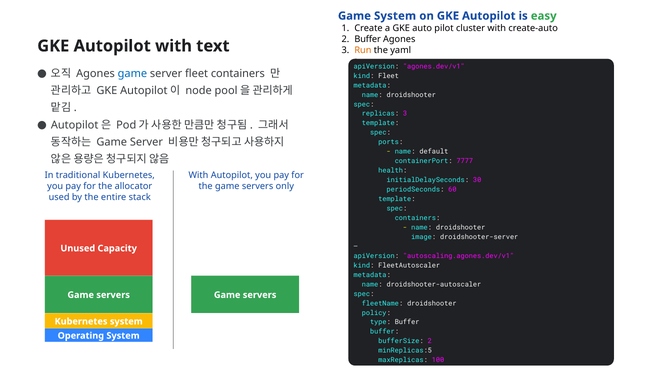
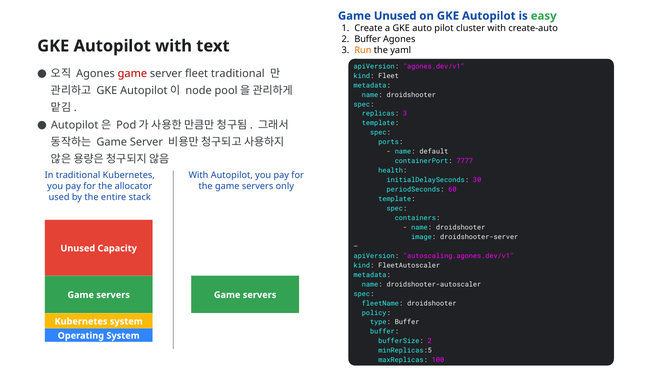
Game System: System -> Unused
game at (132, 73) colour: blue -> red
fleet containers: containers -> traditional
